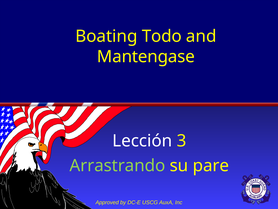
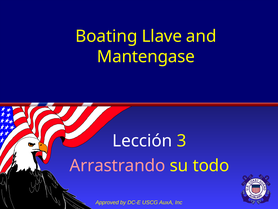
Todo: Todo -> Llave
Arrastrando colour: light green -> pink
pare: pare -> todo
